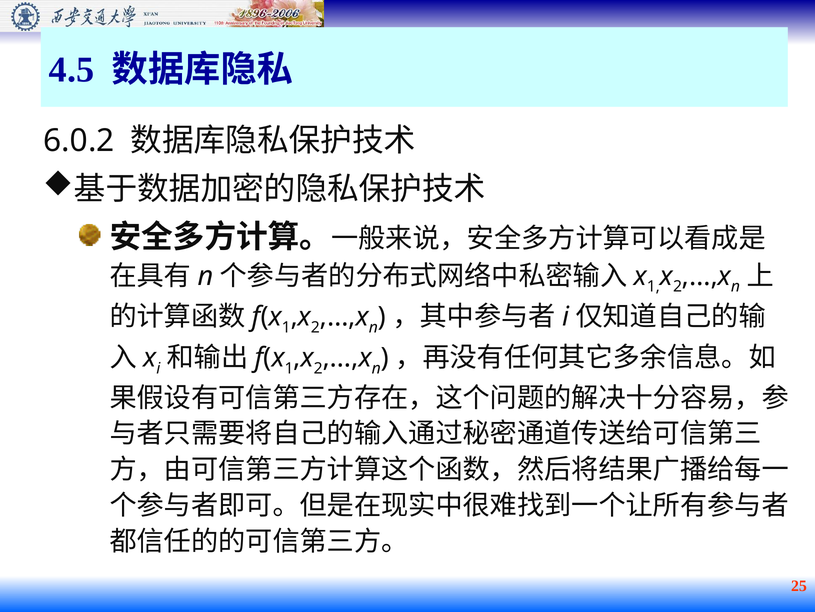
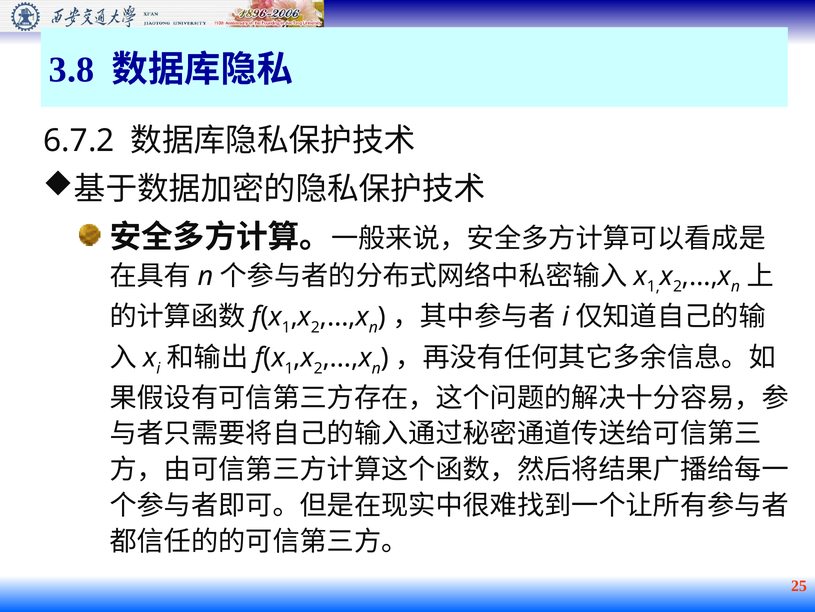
4.5: 4.5 -> 3.8
6.0.2: 6.0.2 -> 6.7.2
